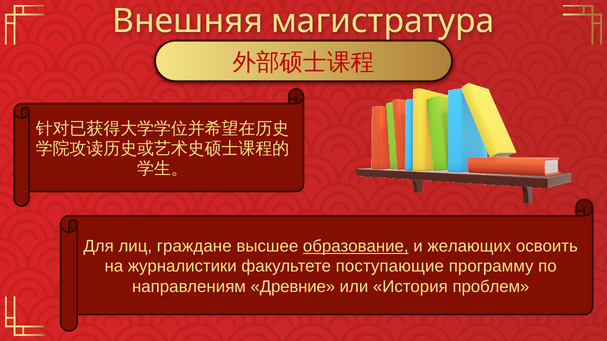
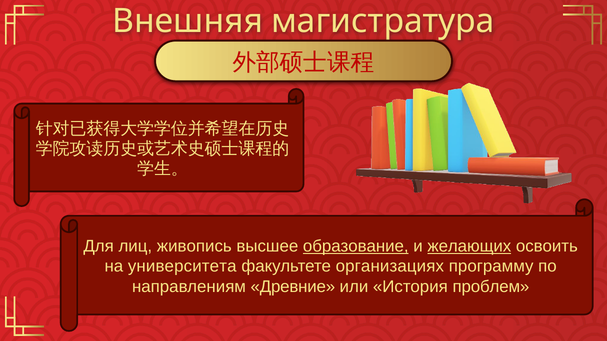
граждане: граждане -> живопись
желающих underline: none -> present
журналистики: журналистики -> университета
поступающие: поступающие -> организациях
